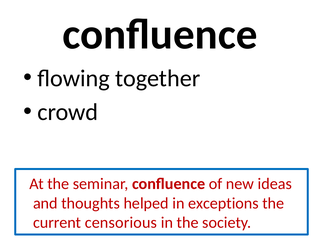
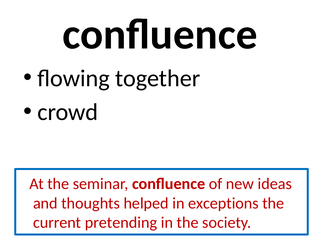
censorious: censorious -> pretending
